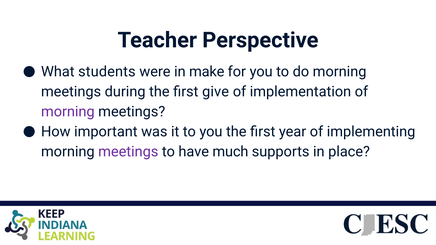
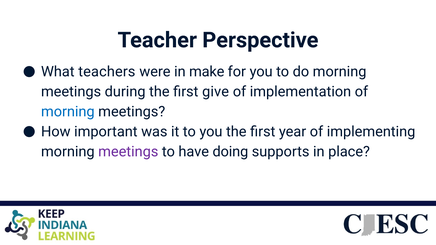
students: students -> teachers
morning at (68, 112) colour: purple -> blue
much: much -> doing
